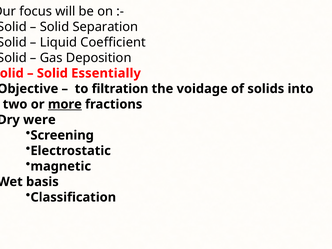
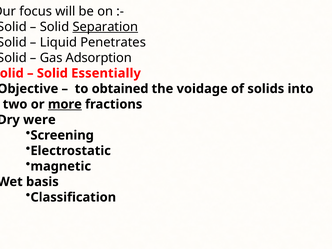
Separation underline: none -> present
Coefficient: Coefficient -> Penetrates
Deposition: Deposition -> Adsorption
filtration: filtration -> obtained
